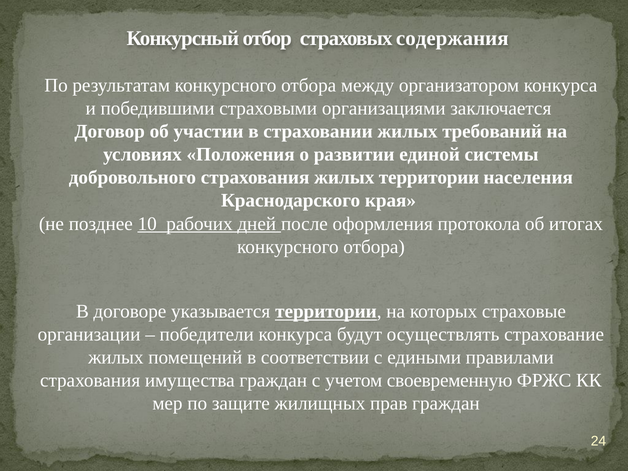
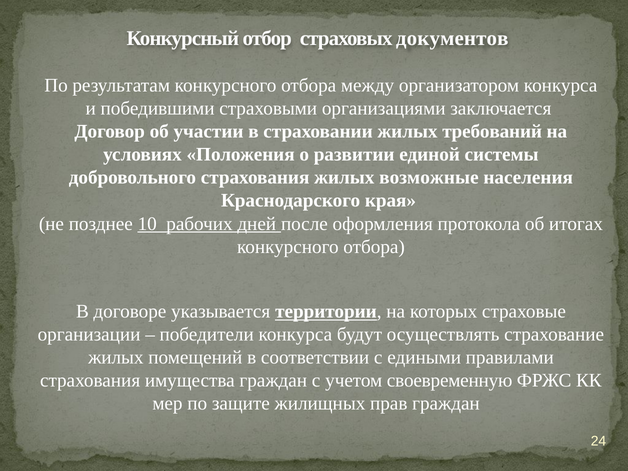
содержания: содержания -> документов
жилых территории: территории -> возможные
